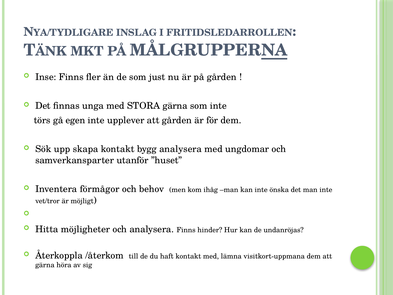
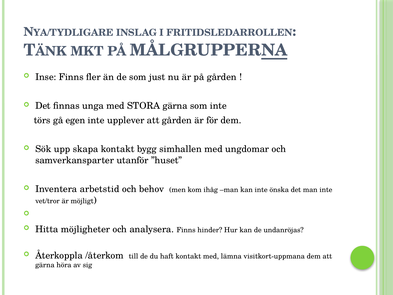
bygg analysera: analysera -> simhallen
förmågor: förmågor -> arbetstid
